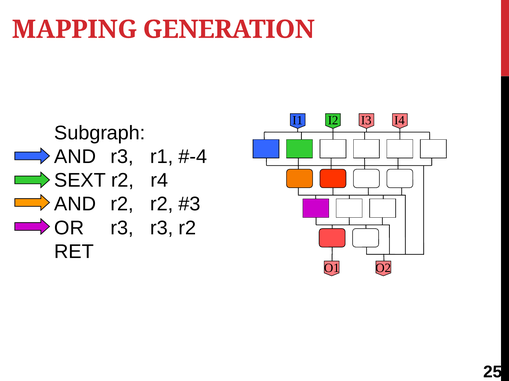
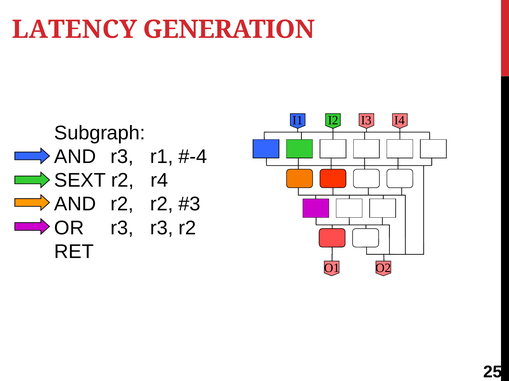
MAPPING: MAPPING -> LATENCY
